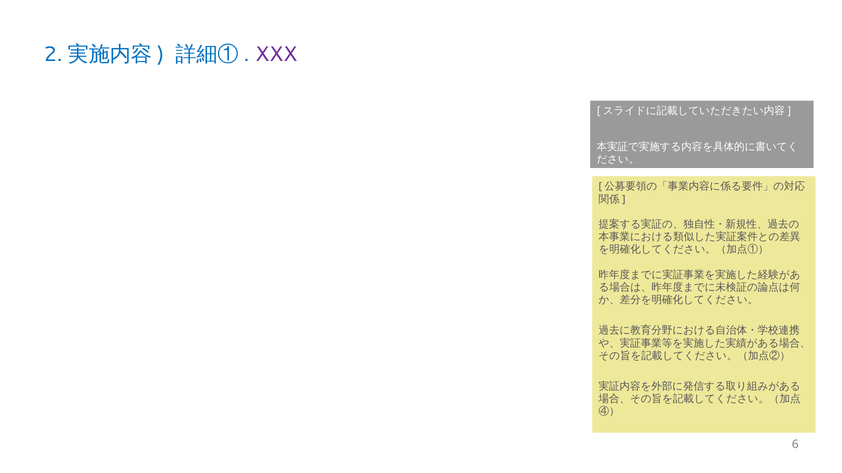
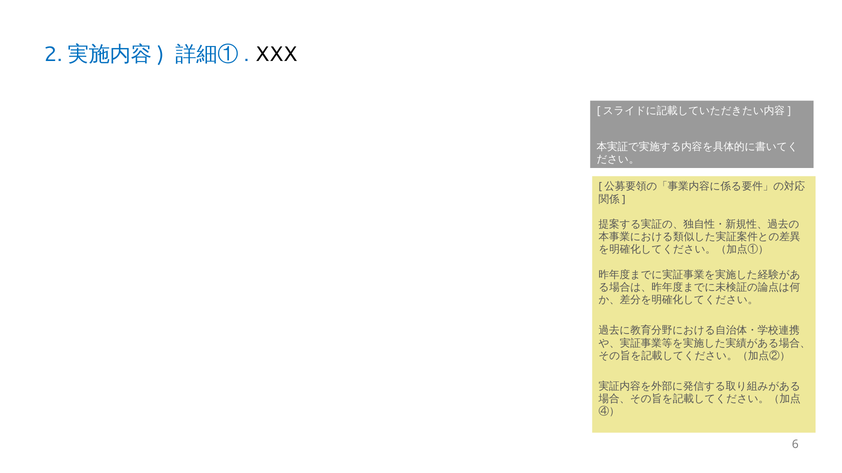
XXX colour: purple -> black
